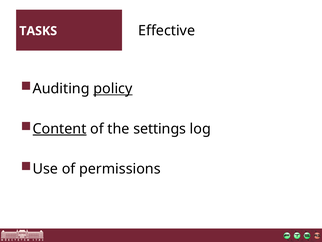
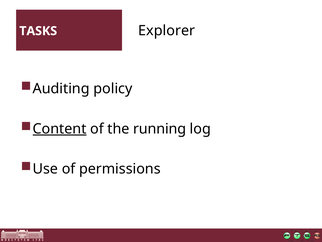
Effective: Effective -> Explorer
policy underline: present -> none
settings: settings -> running
